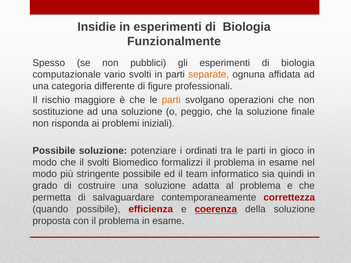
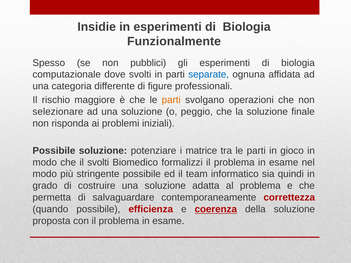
vario: vario -> dove
separate colour: orange -> blue
sostituzione: sostituzione -> selezionare
ordinati: ordinati -> matrice
